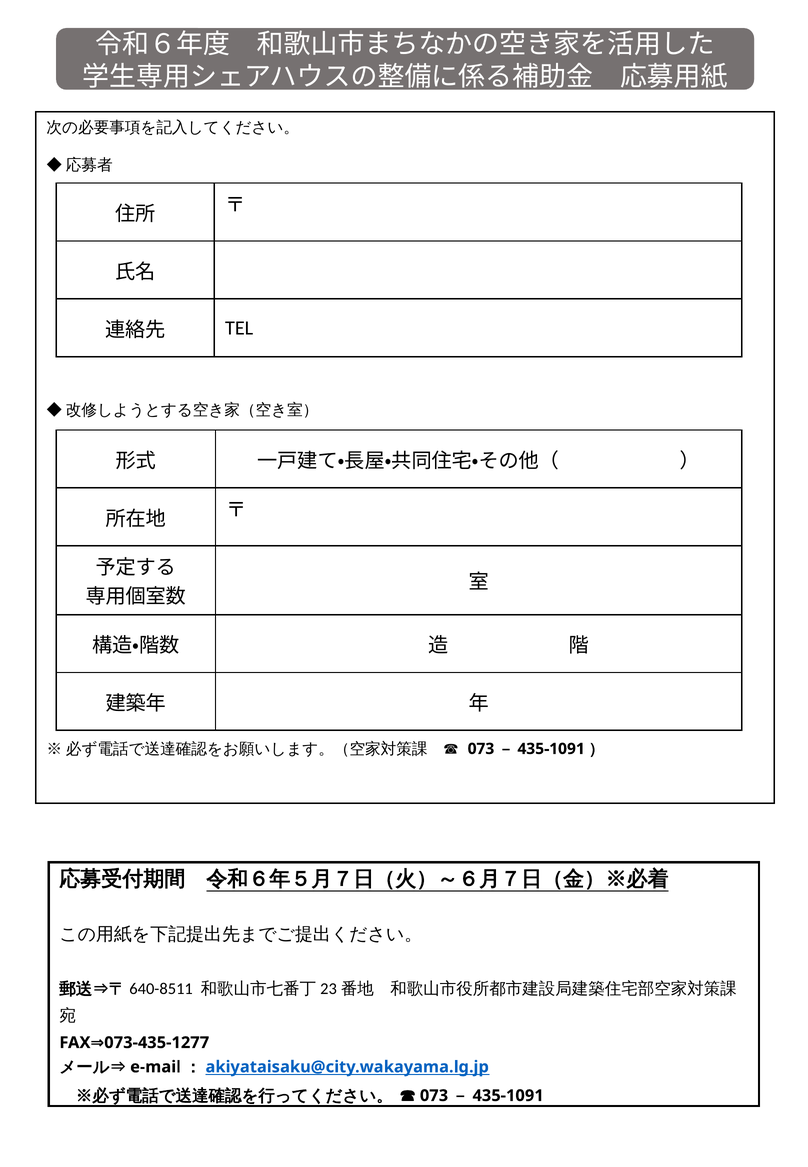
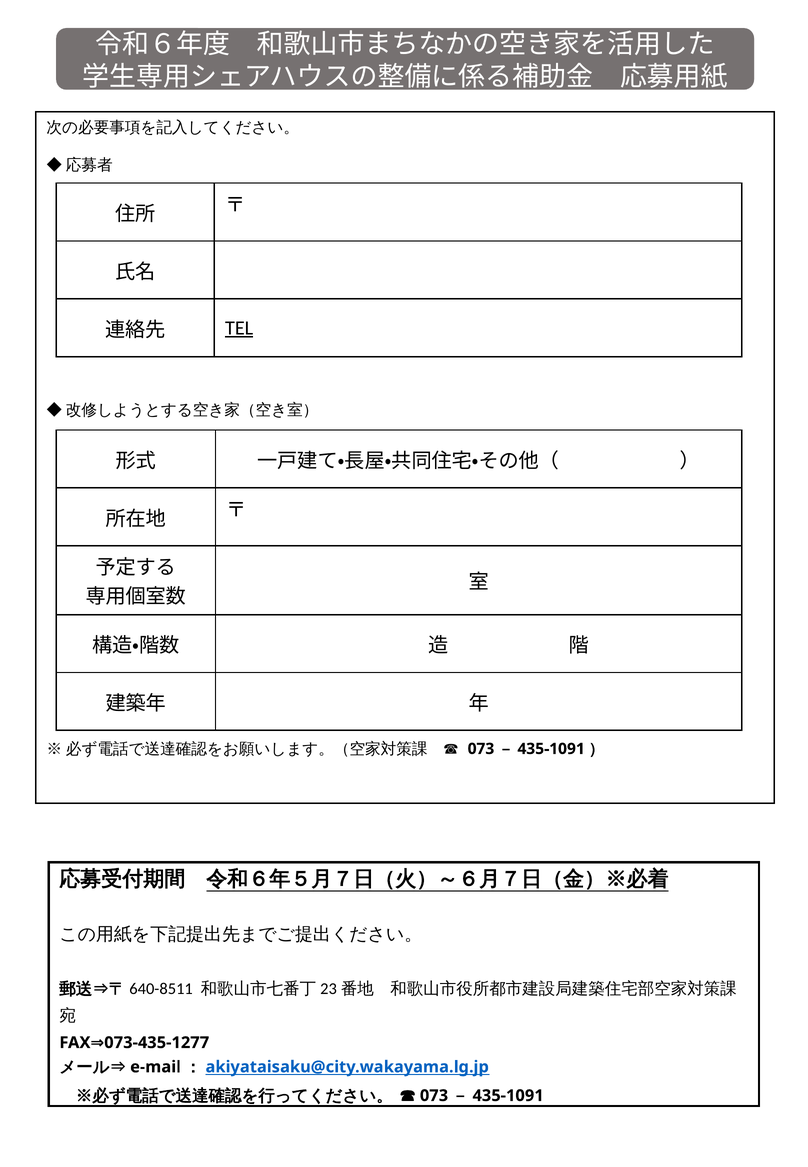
TEL underline: none -> present
